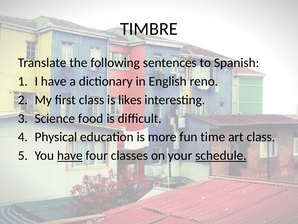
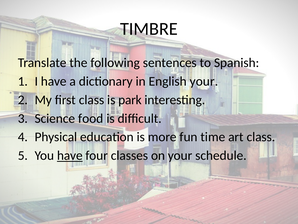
English reno: reno -> your
likes: likes -> park
schedule underline: present -> none
